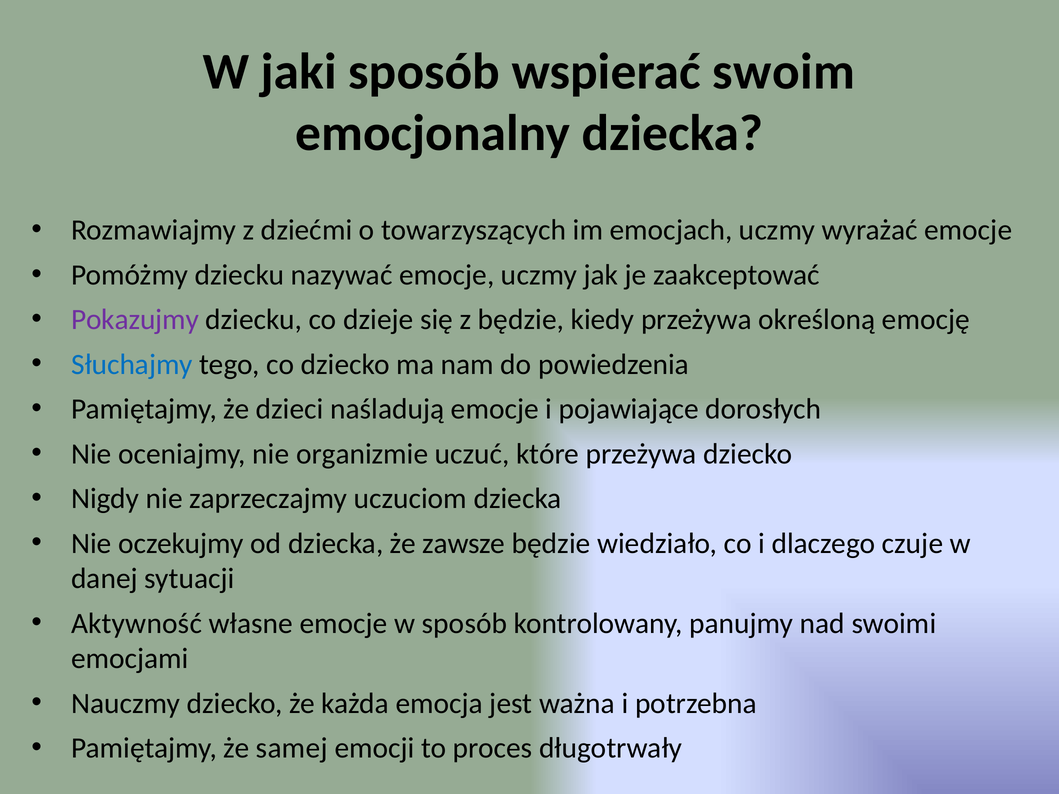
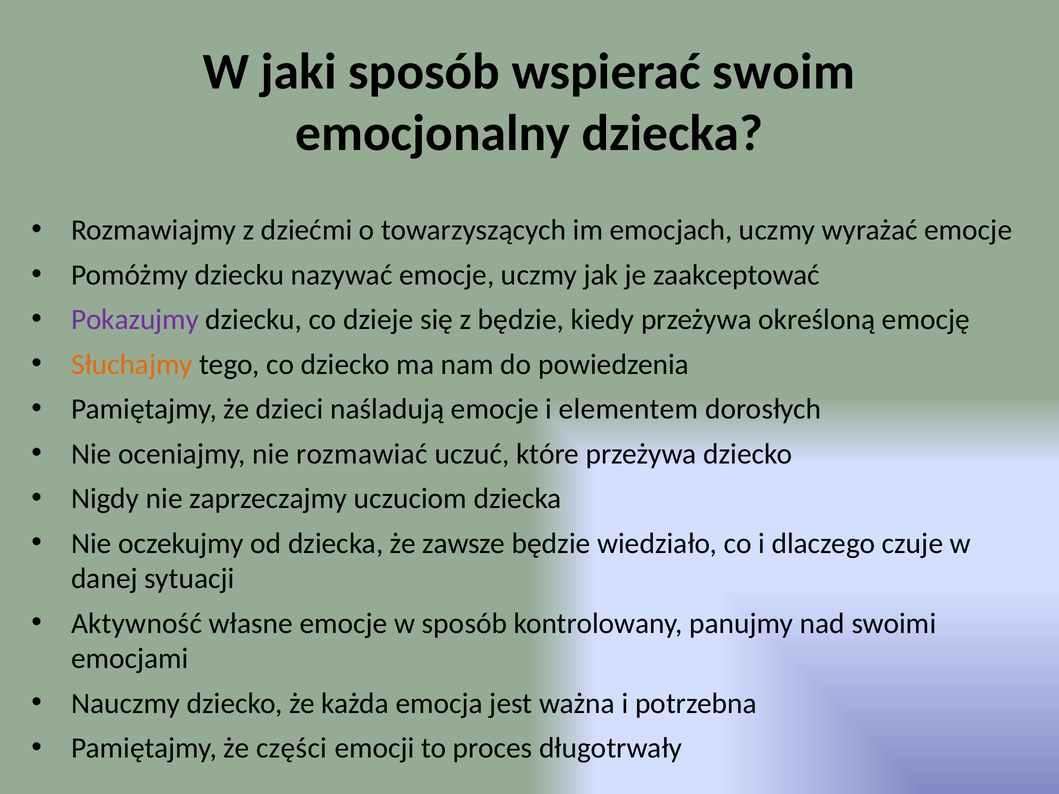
Słuchajmy colour: blue -> orange
pojawiające: pojawiające -> elementem
organizmie: organizmie -> rozmawiać
samej: samej -> części
